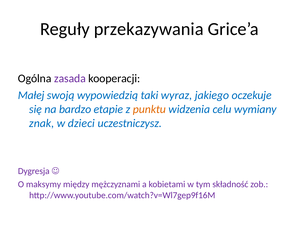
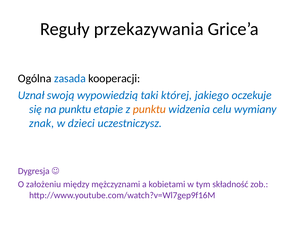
zasada colour: purple -> blue
Małej: Małej -> Uznał
wyraz: wyraz -> której
na bardzo: bardzo -> punktu
maksymy: maksymy -> założeniu
